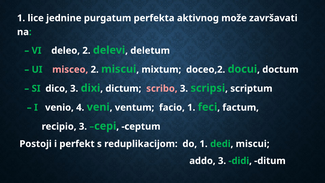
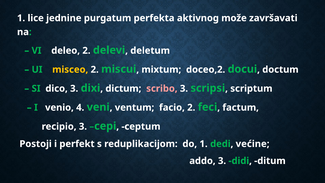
misceo colour: pink -> yellow
facio 1: 1 -> 2
dedi miscui: miscui -> većine
